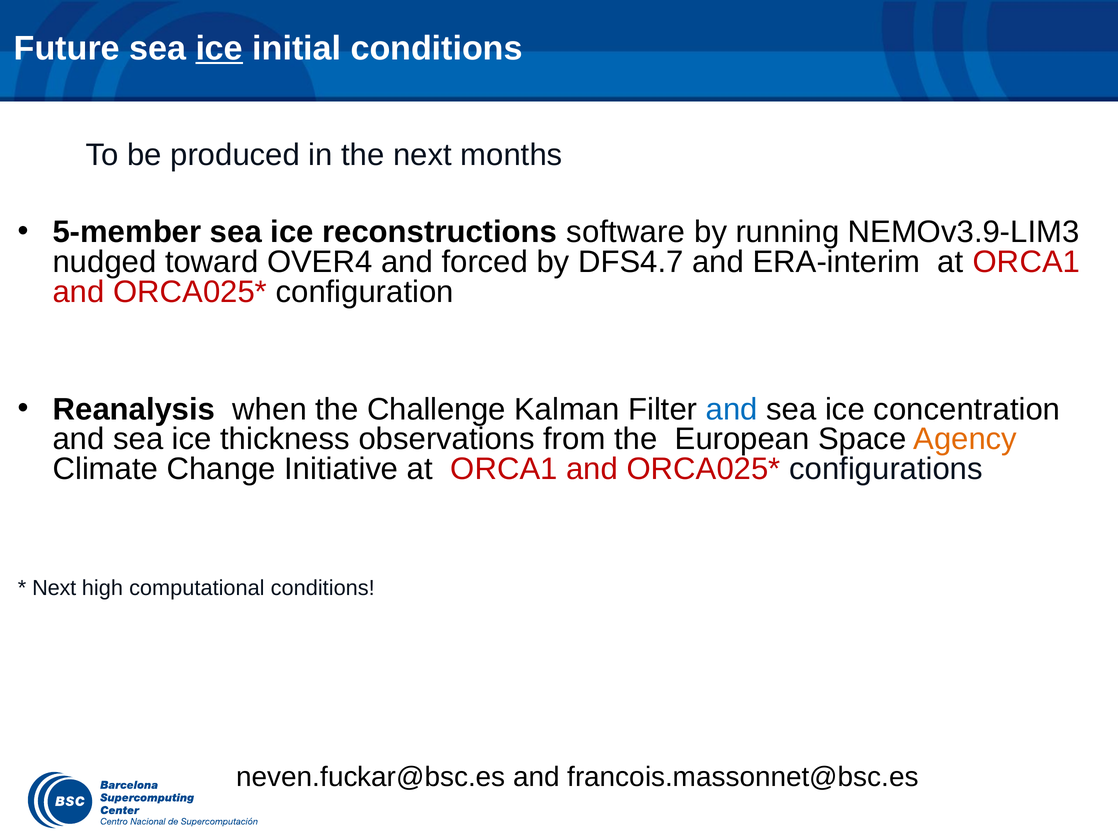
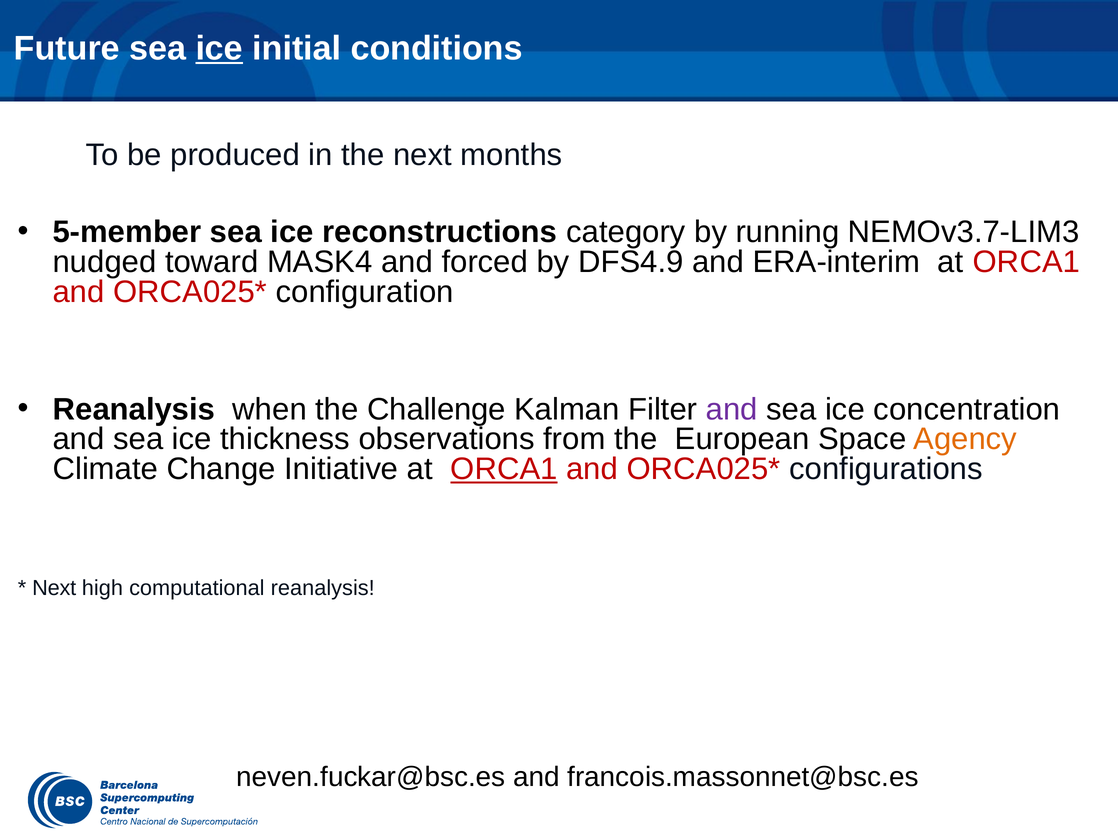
software: software -> category
NEMOv3.9-LIM3: NEMOv3.9-LIM3 -> NEMOv3.7-LIM3
OVER4: OVER4 -> MASK4
DFS4.7: DFS4.7 -> DFS4.9
and at (732, 409) colour: blue -> purple
ORCA1 at (504, 469) underline: none -> present
computational conditions: conditions -> reanalysis
